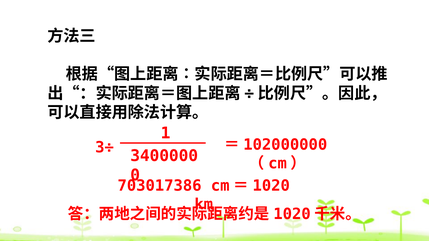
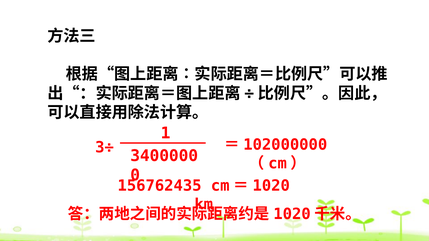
703017386: 703017386 -> 156762435
